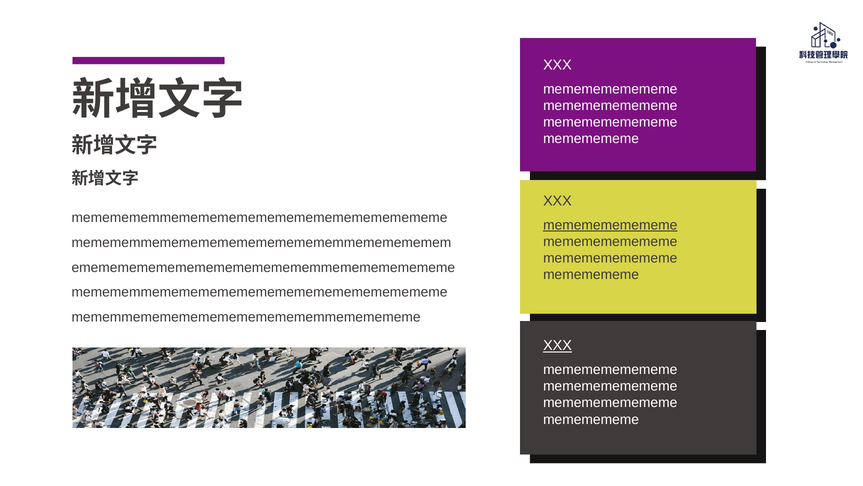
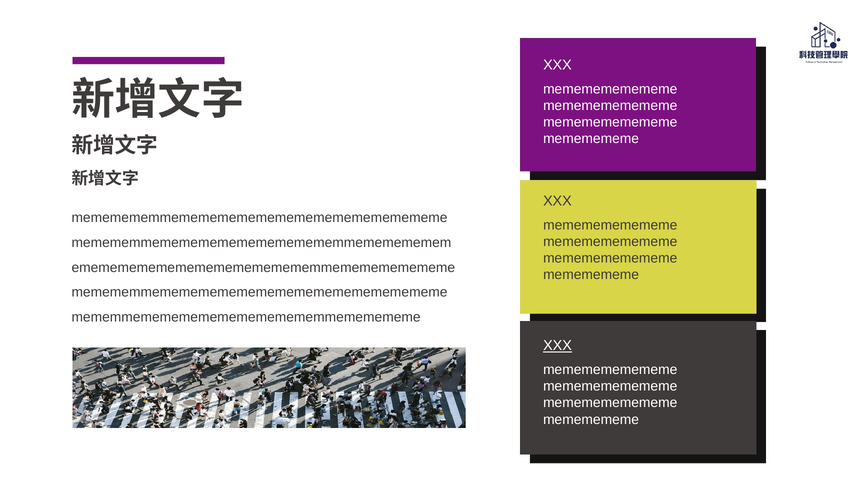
mememememememe at (610, 225) underline: present -> none
